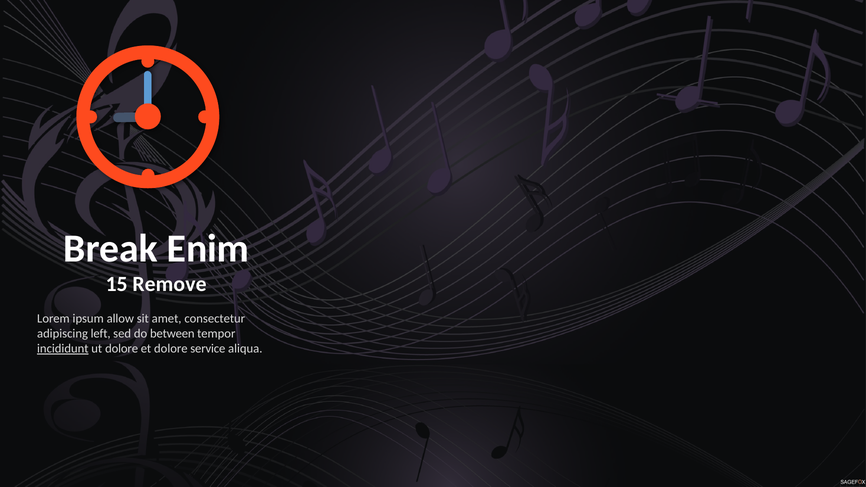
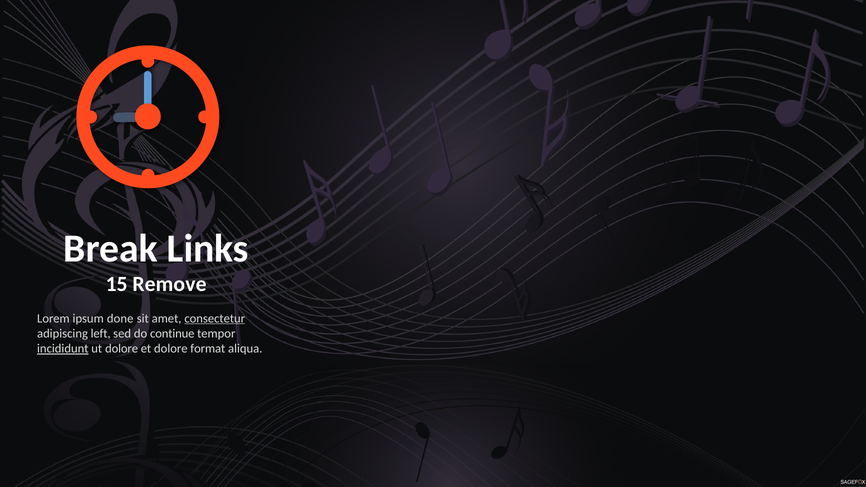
Enim: Enim -> Links
allow: allow -> done
consectetur underline: none -> present
between: between -> continue
service: service -> format
